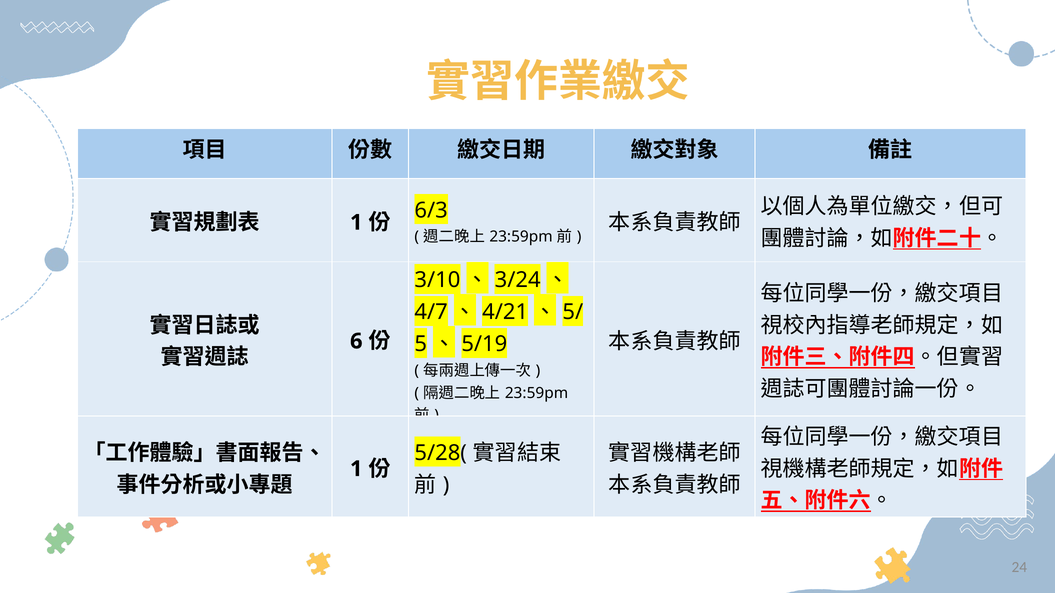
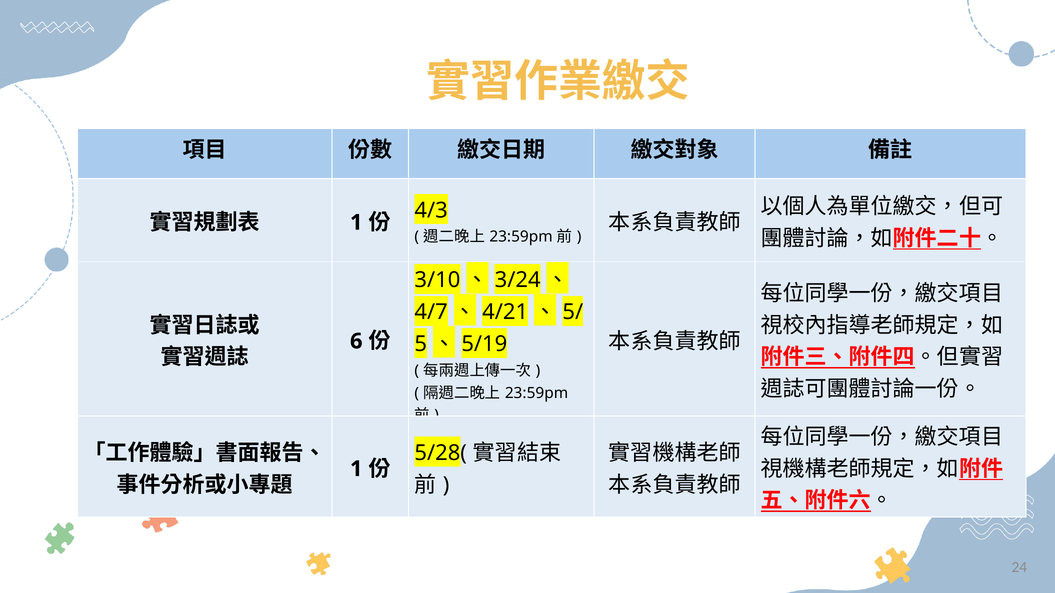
6/3: 6/3 -> 4/3
